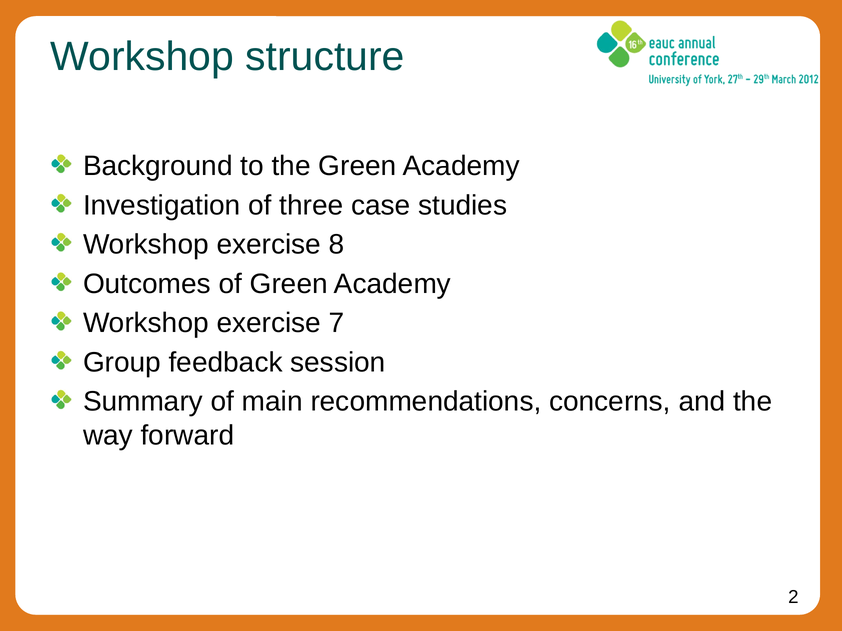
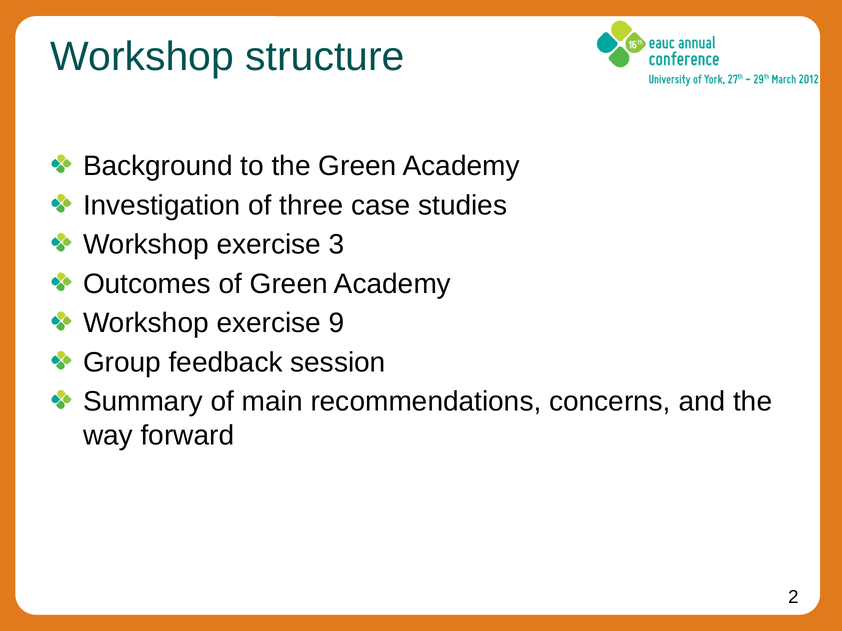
8: 8 -> 3
7: 7 -> 9
